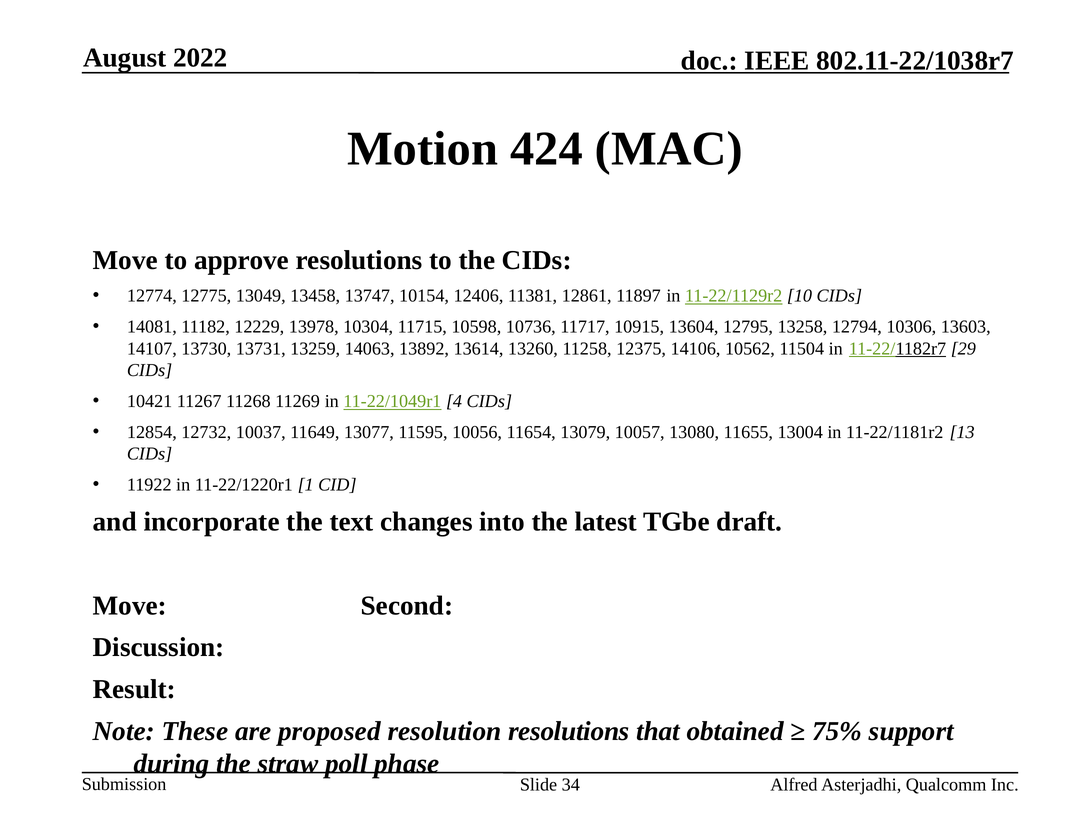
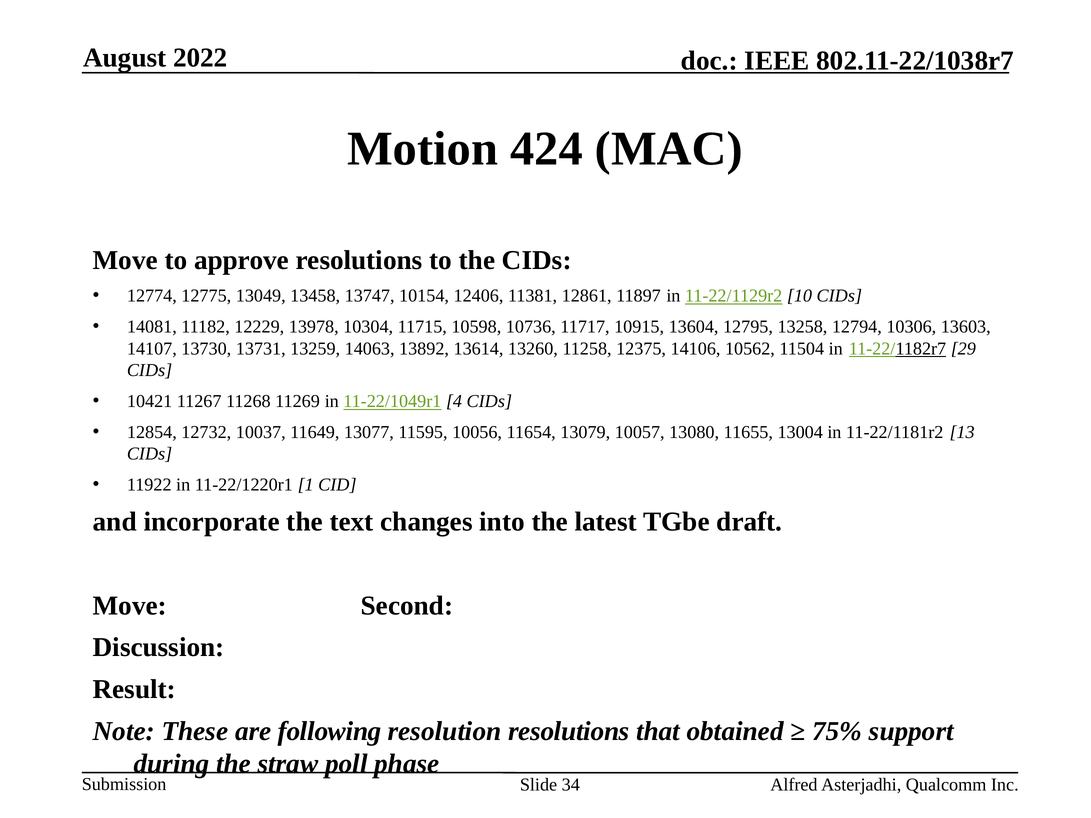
proposed: proposed -> following
